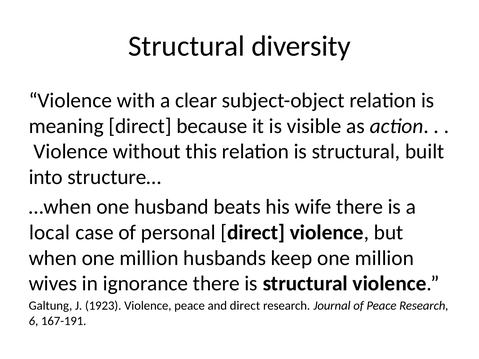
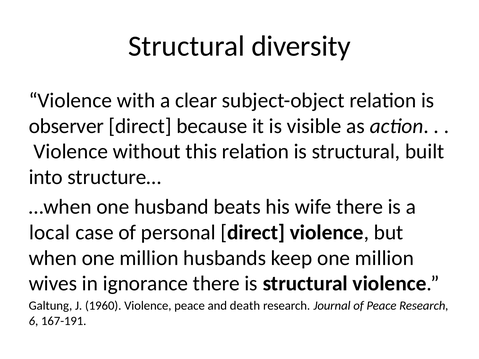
meaning: meaning -> observer
1923: 1923 -> 1960
and direct: direct -> death
